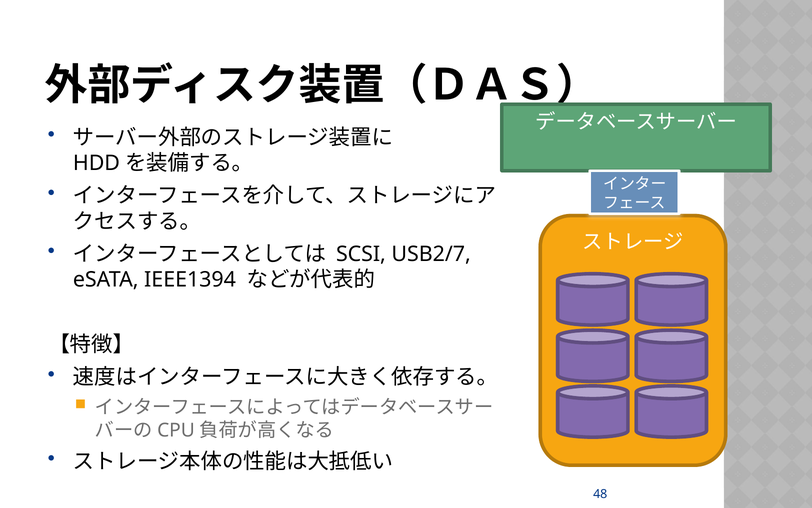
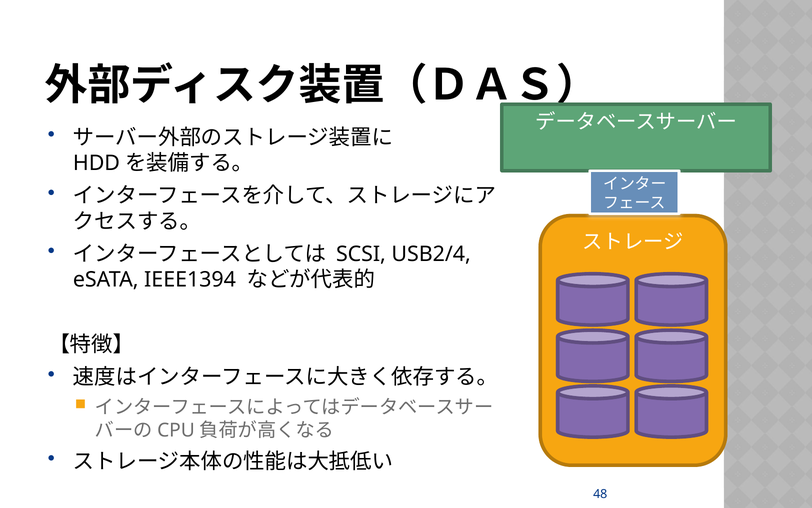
USB2/7: USB2/7 -> USB2/4
